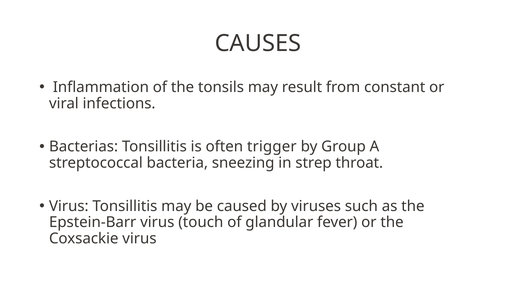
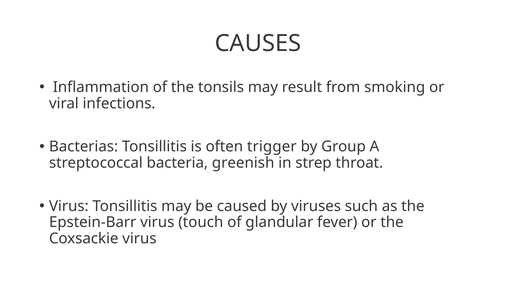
constant: constant -> smoking
sneezing: sneezing -> greenish
